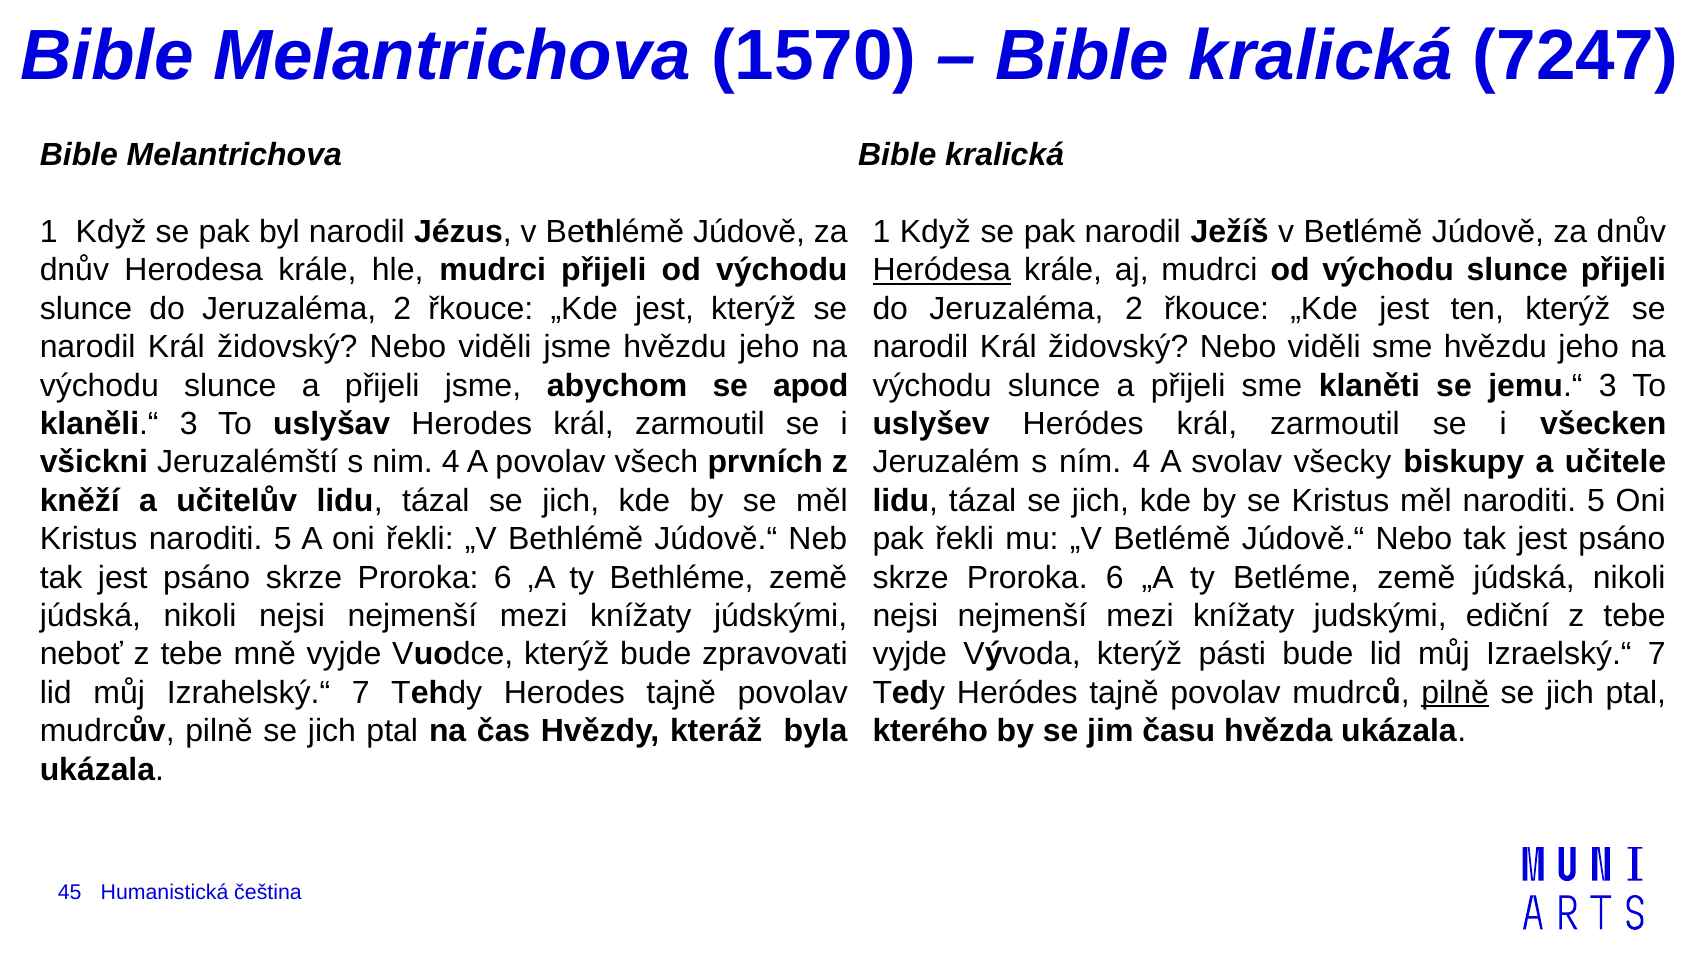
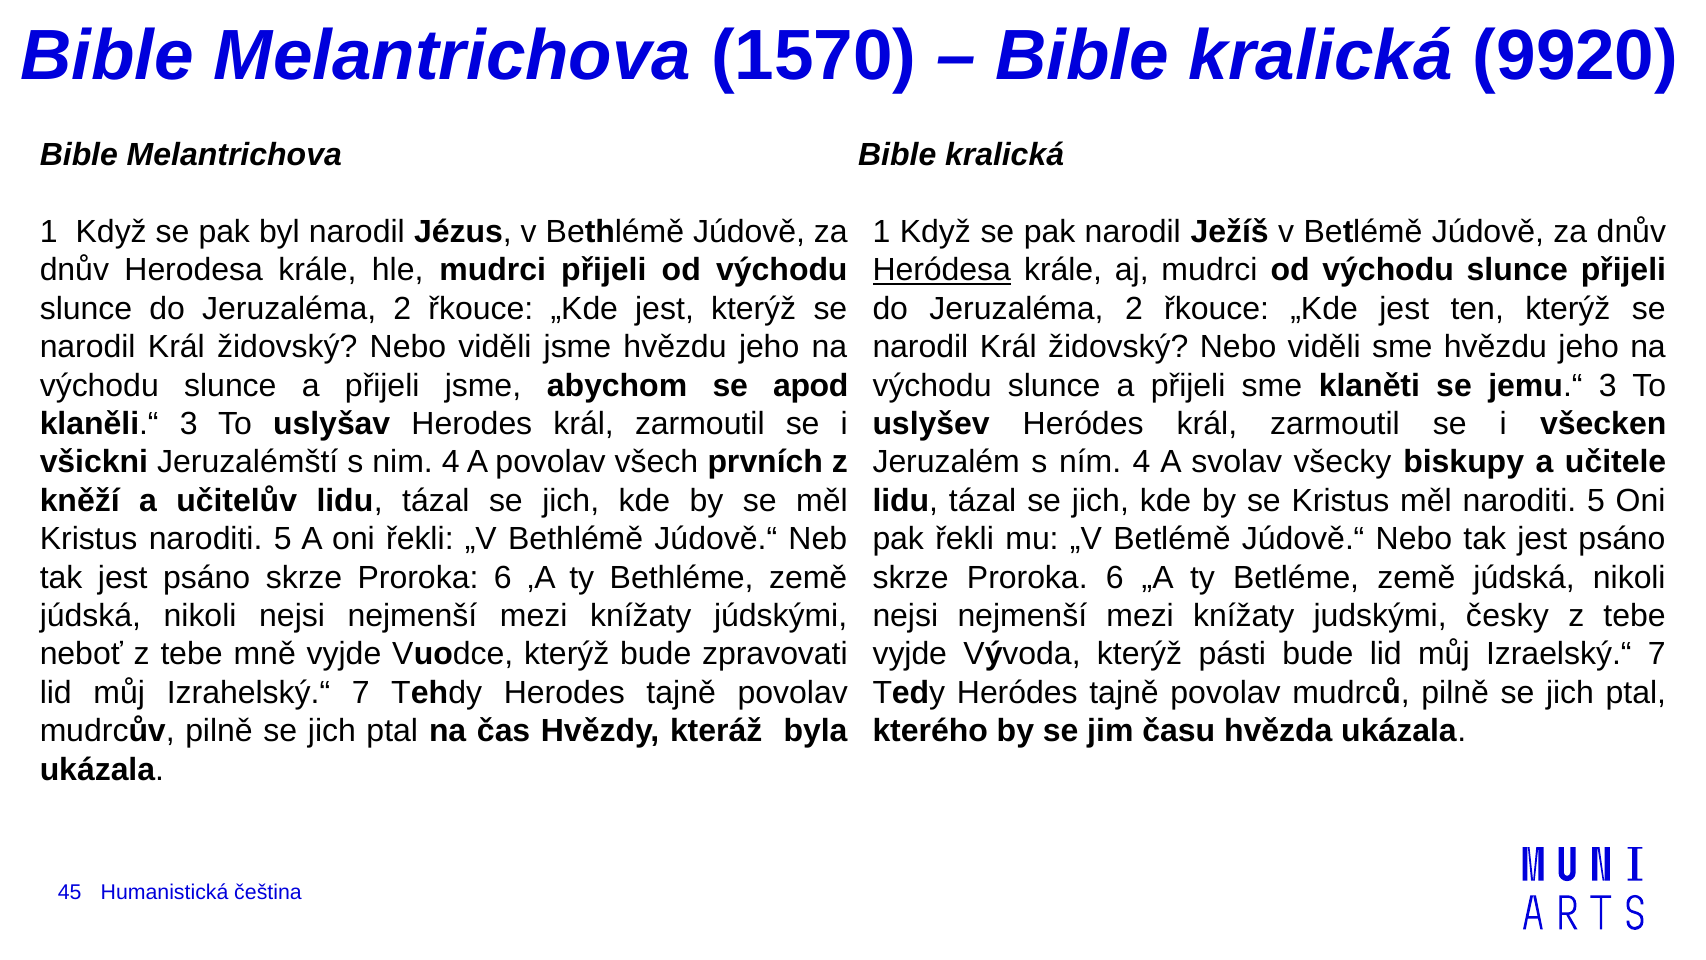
7247: 7247 -> 9920
ediční: ediční -> česky
pilně at (1455, 692) underline: present -> none
